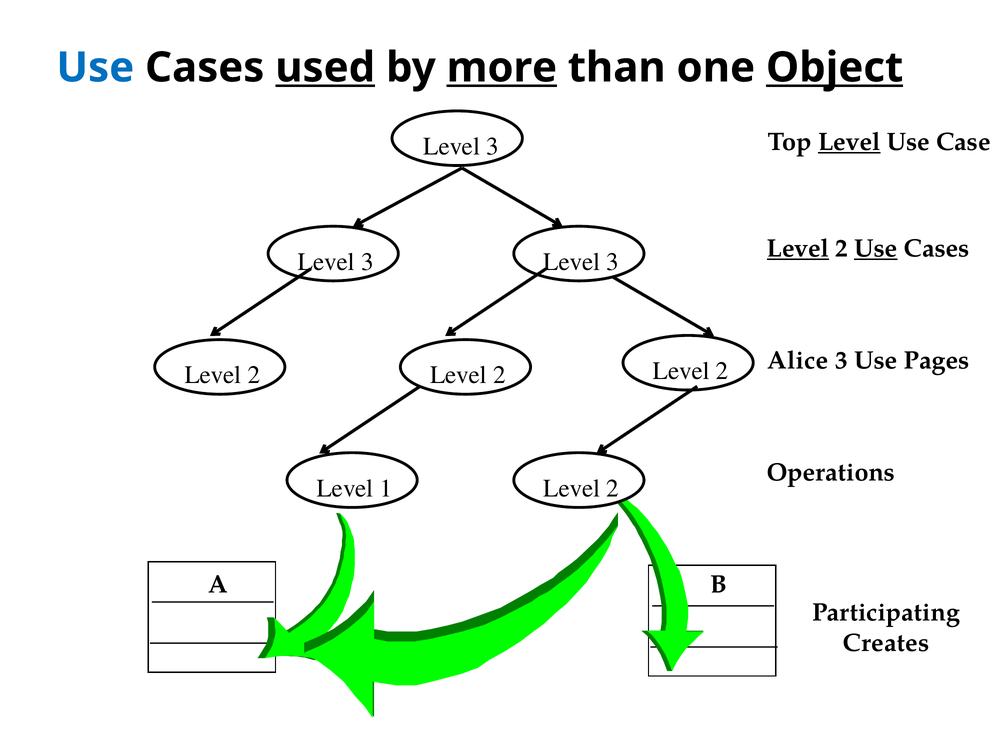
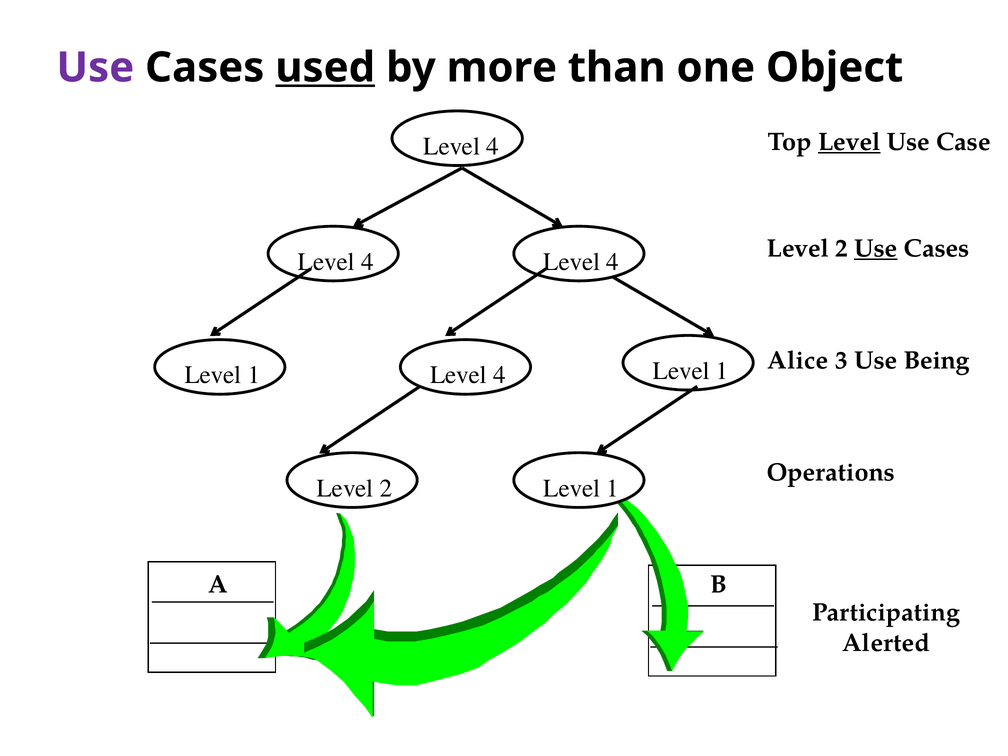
Use at (95, 68) colour: blue -> purple
more underline: present -> none
Object underline: present -> none
3 at (493, 146): 3 -> 4
Level at (798, 248) underline: present -> none
3 at (367, 262): 3 -> 4
3 at (613, 262): 3 -> 4
Pages: Pages -> Being
2 at (722, 371): 2 -> 1
2 at (254, 375): 2 -> 1
2 at (499, 375): 2 -> 4
1 at (386, 488): 1 -> 2
2 at (613, 488): 2 -> 1
Creates: Creates -> Alerted
